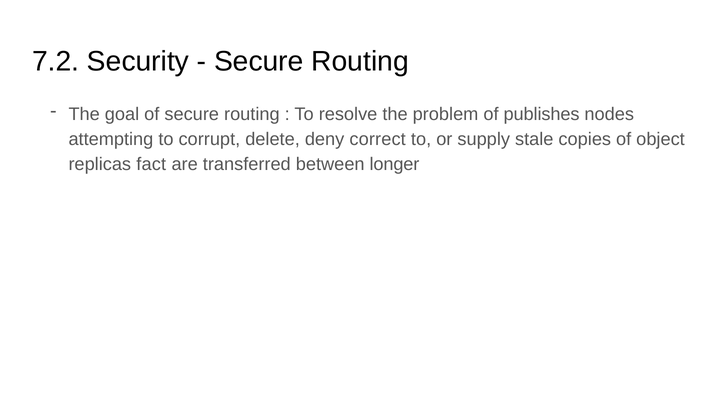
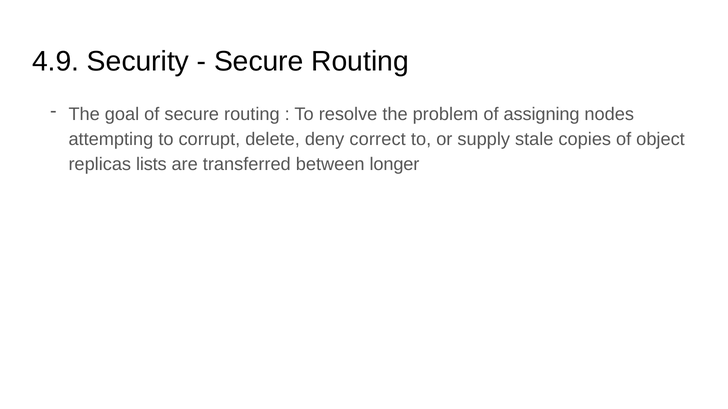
7.2: 7.2 -> 4.9
publishes: publishes -> assigning
fact: fact -> lists
